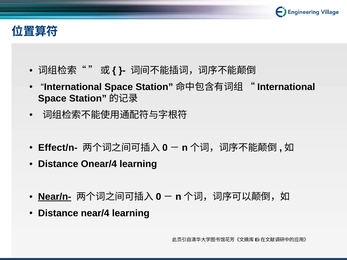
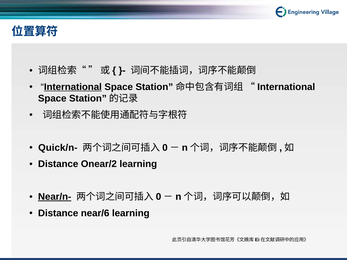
International at (73, 87) underline: none -> present
Effect/n-: Effect/n- -> Quick/n-
Onear/4: Onear/4 -> Onear/2
near/4: near/4 -> near/6
